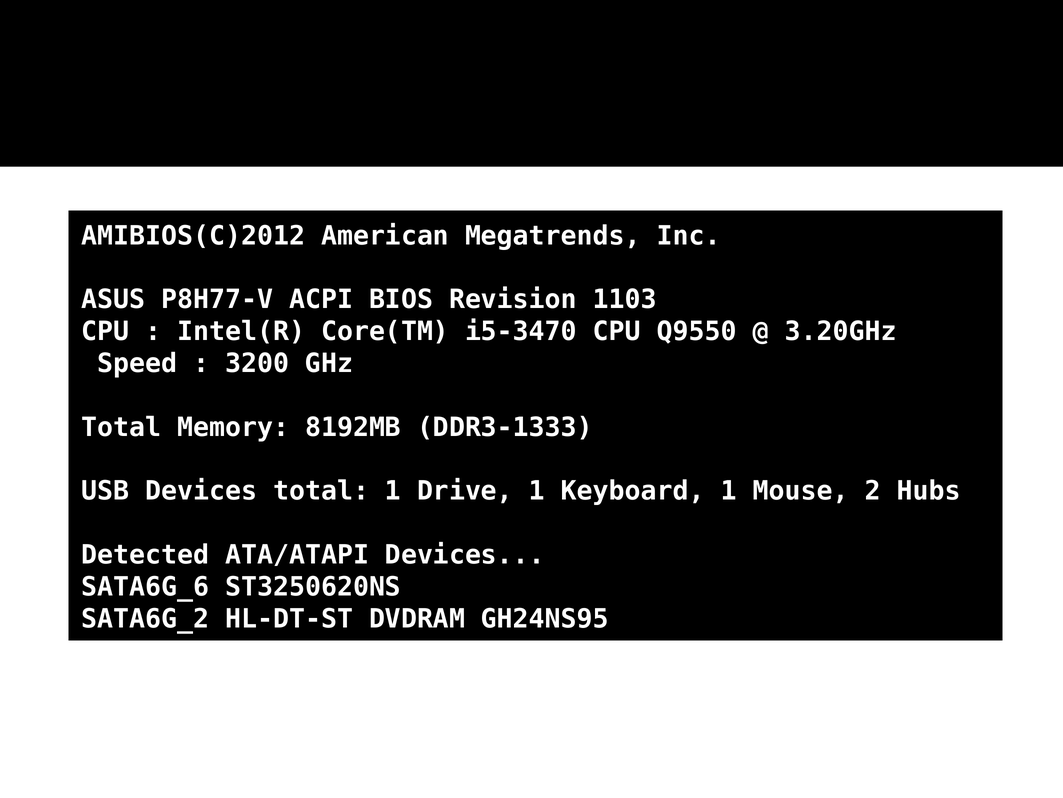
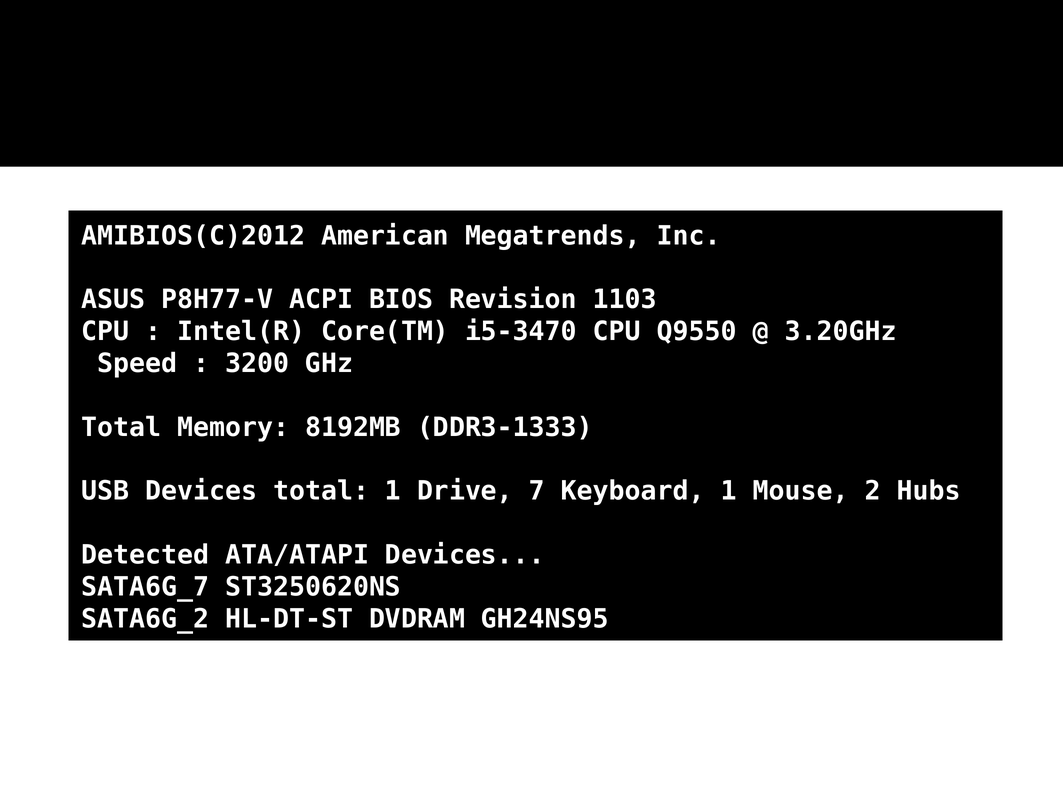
Drive 1: 1 -> 7
SATA6G_6: SATA6G_6 -> SATA6G_7
